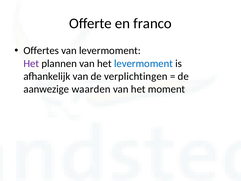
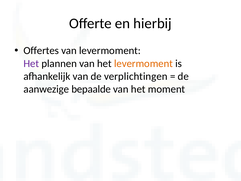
franco: franco -> hierbij
levermoment at (143, 63) colour: blue -> orange
waarden: waarden -> bepaalde
